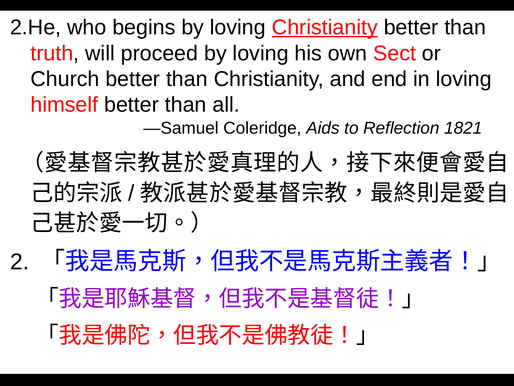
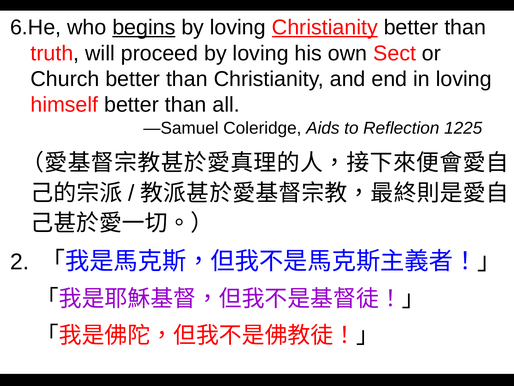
2.He: 2.He -> 6.He
begins underline: none -> present
1821: 1821 -> 1225
